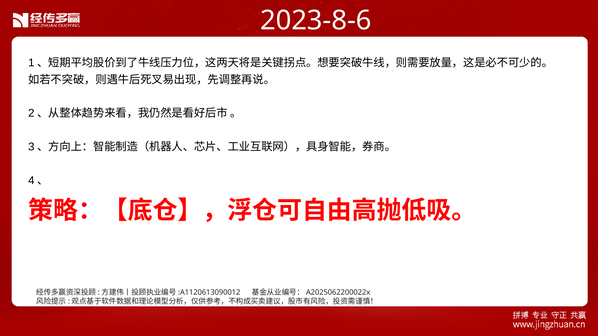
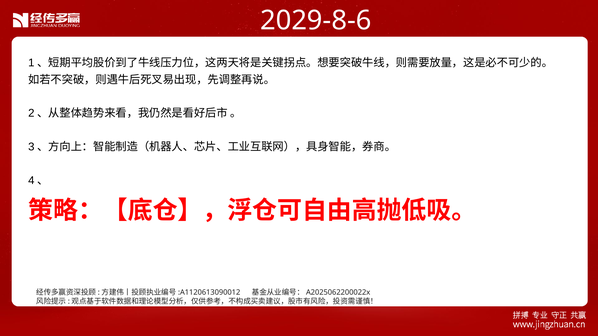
2023-8-6: 2023-8-6 -> 2029-8-6
